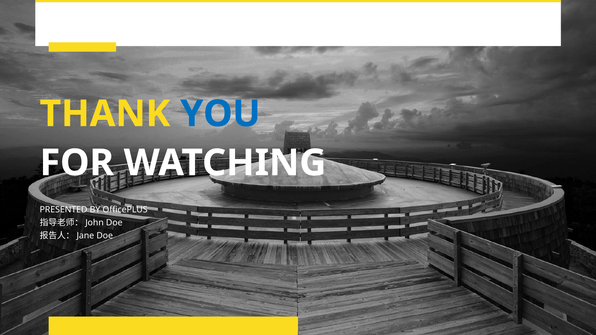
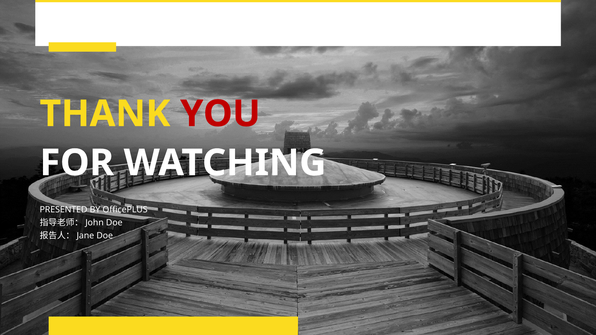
YOU colour: blue -> red
